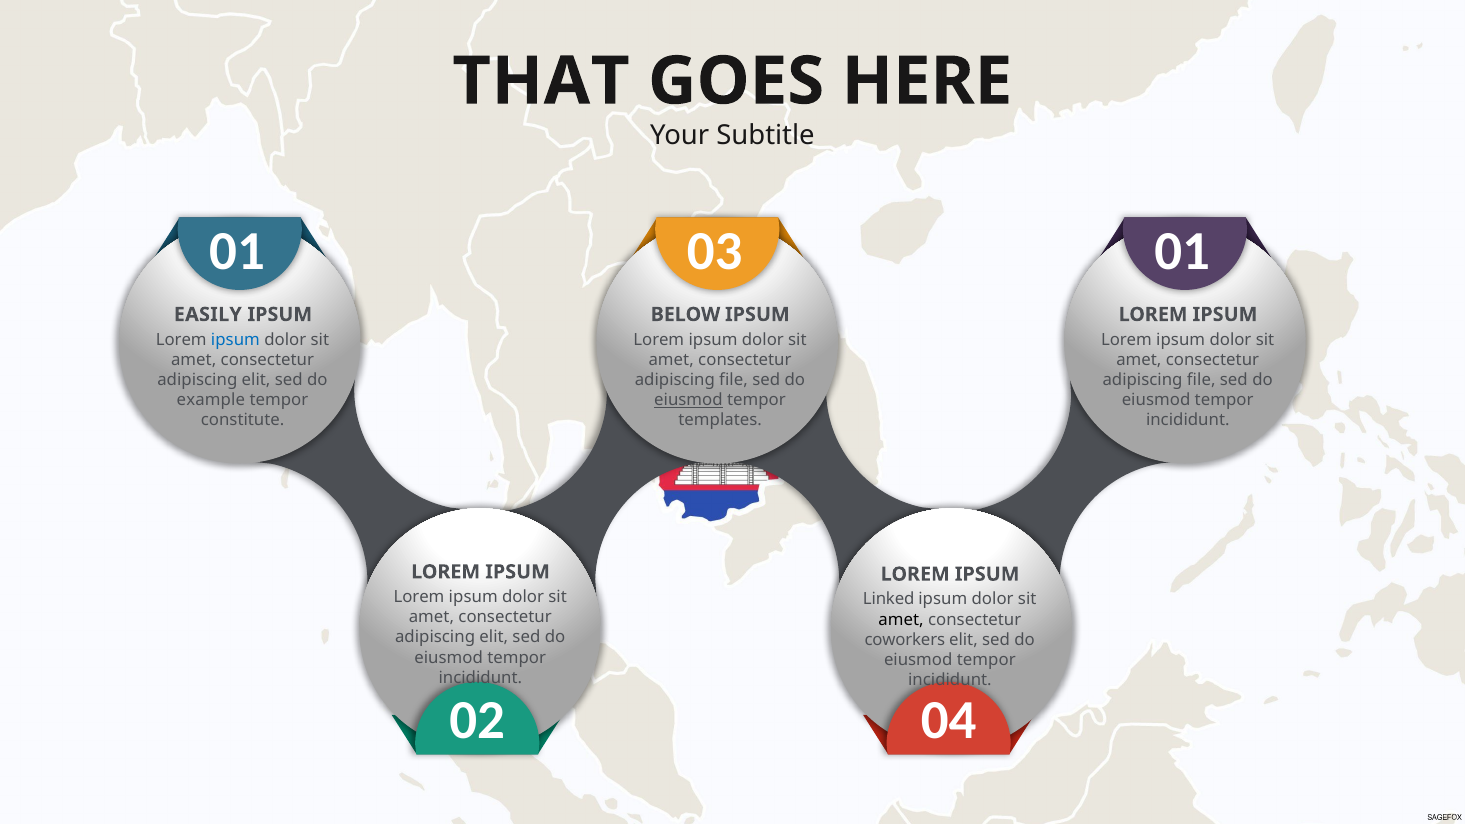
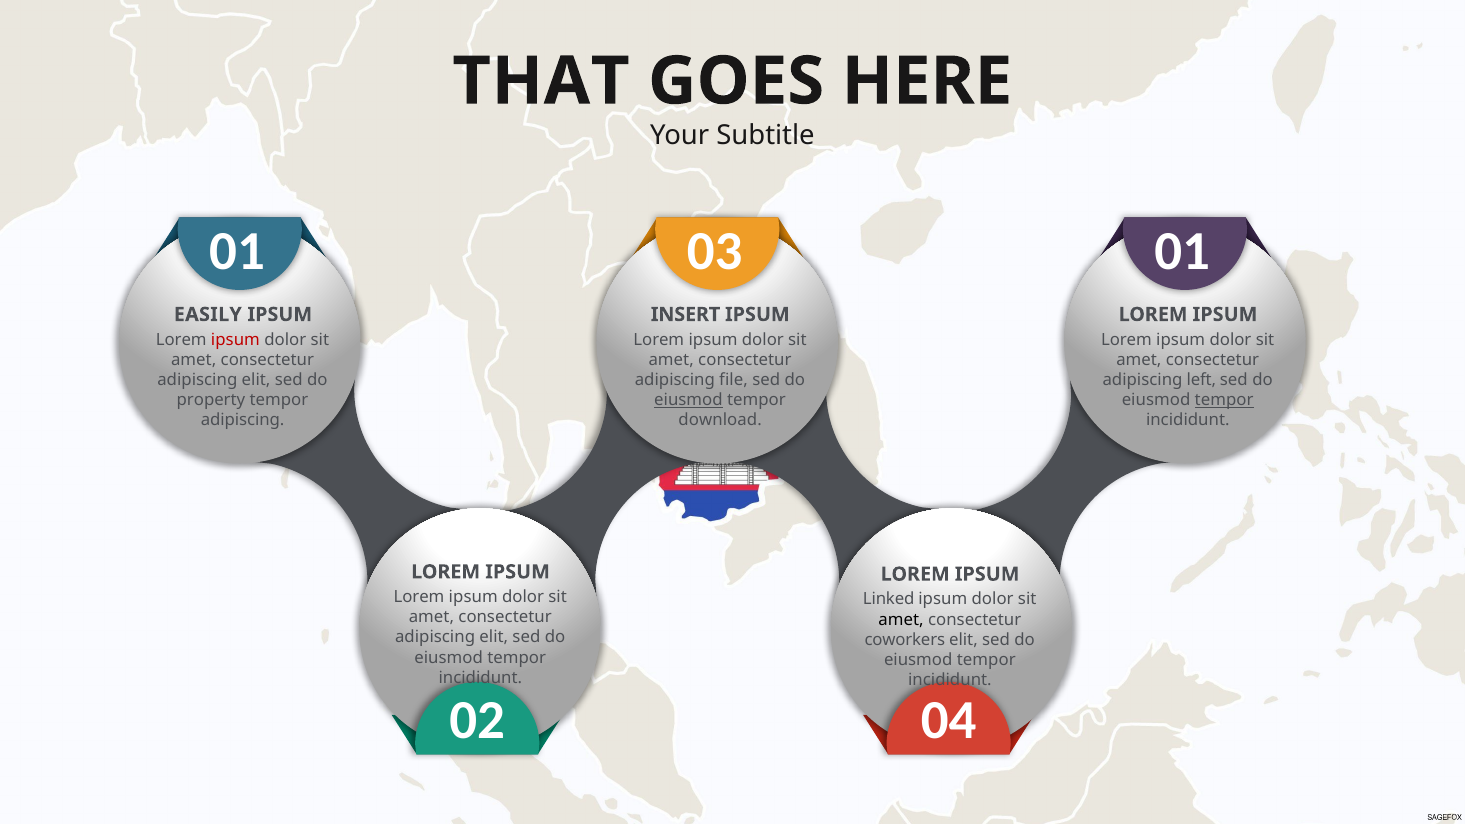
BELOW: BELOW -> INSERT
ipsum at (235, 340) colour: blue -> red
file at (1201, 380): file -> left
example: example -> property
tempor at (1224, 400) underline: none -> present
constitute at (243, 420): constitute -> adipiscing
templates: templates -> download
